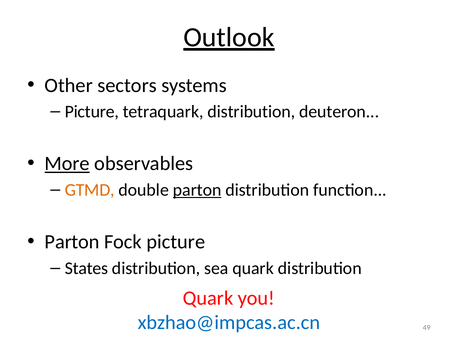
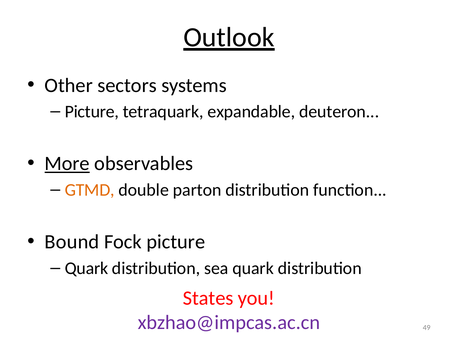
tetraquark distribution: distribution -> expandable
parton at (197, 190) underline: present -> none
Parton at (72, 242): Parton -> Bound
States at (86, 269): States -> Quark
Quark at (208, 299): Quark -> States
xbzhao@impcas.ac.cn colour: blue -> purple
